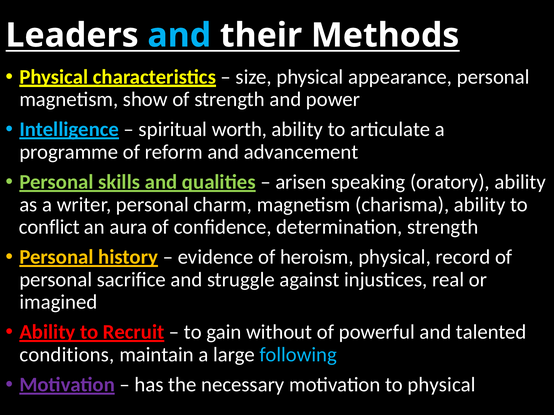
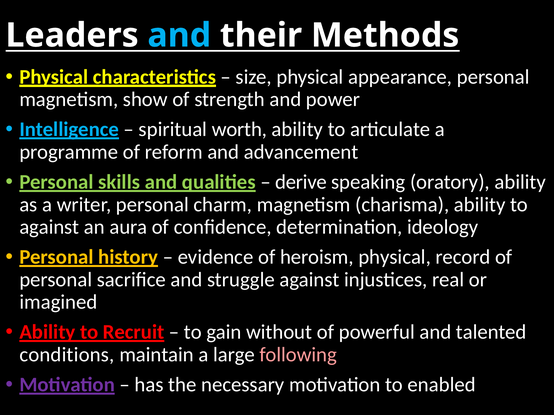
arisen: arisen -> derive
conflict at (49, 227): conflict -> against
determination strength: strength -> ideology
following colour: light blue -> pink
to physical: physical -> enabled
